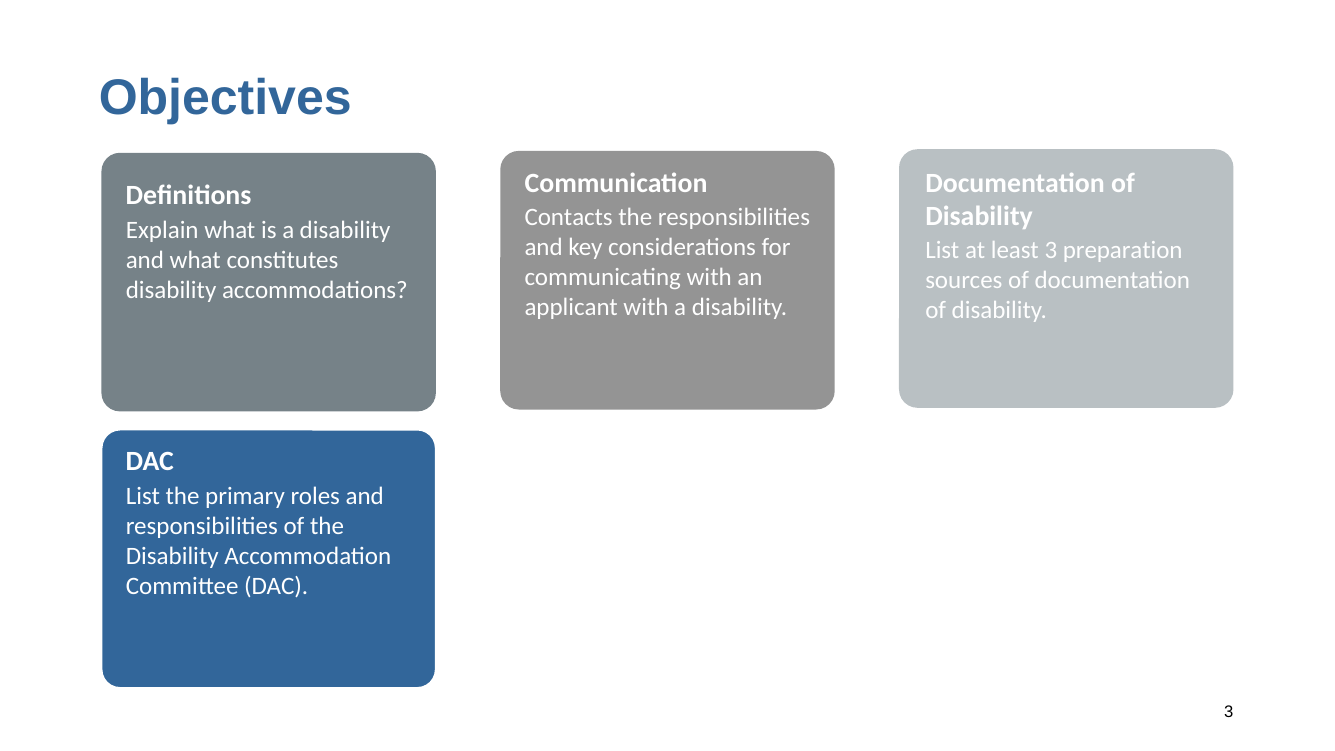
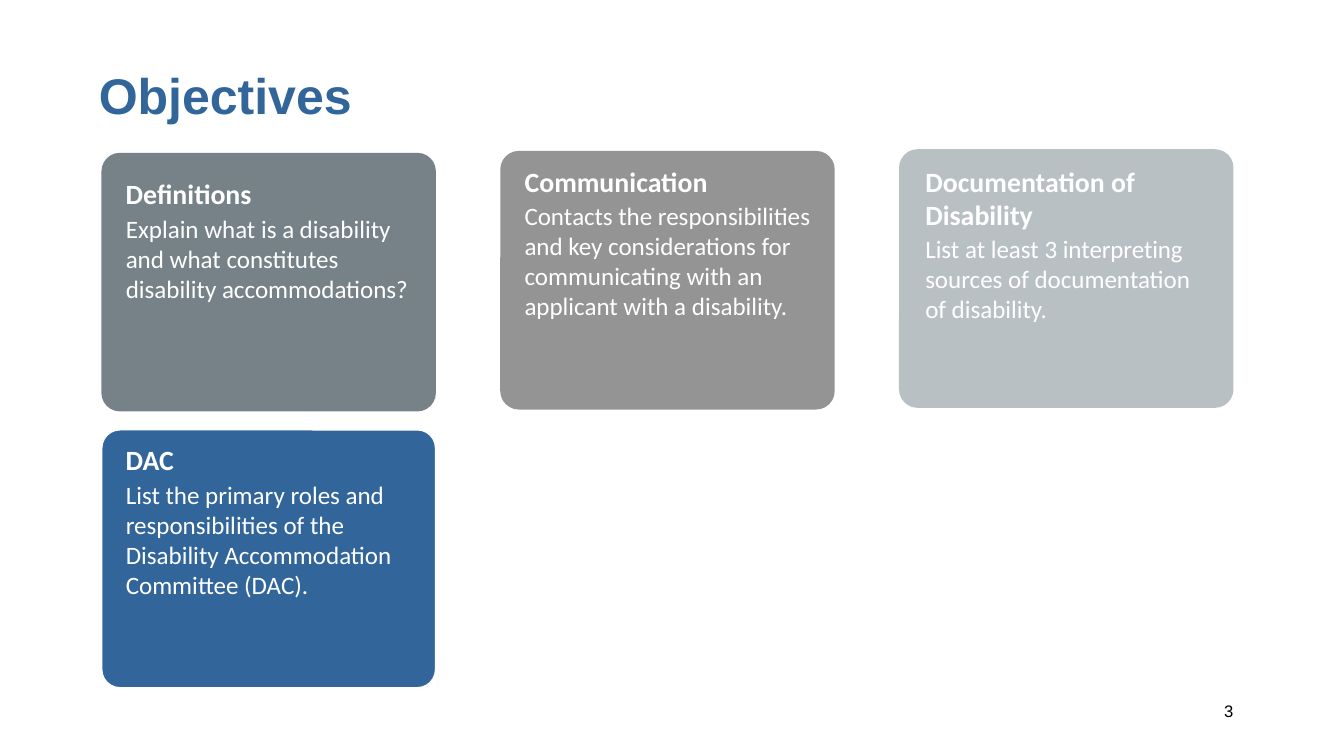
preparation: preparation -> interpreting
